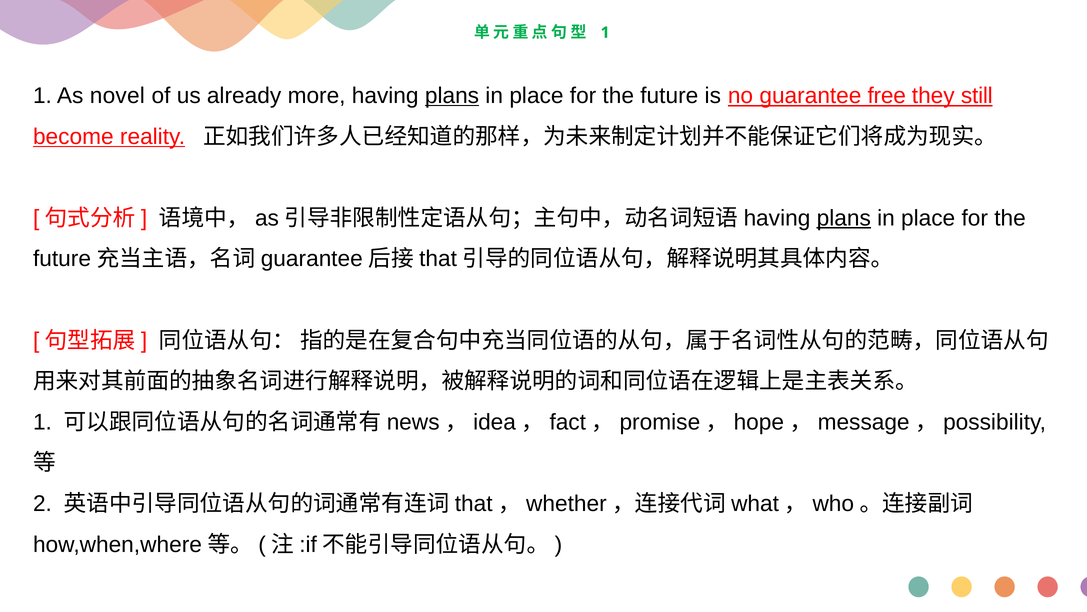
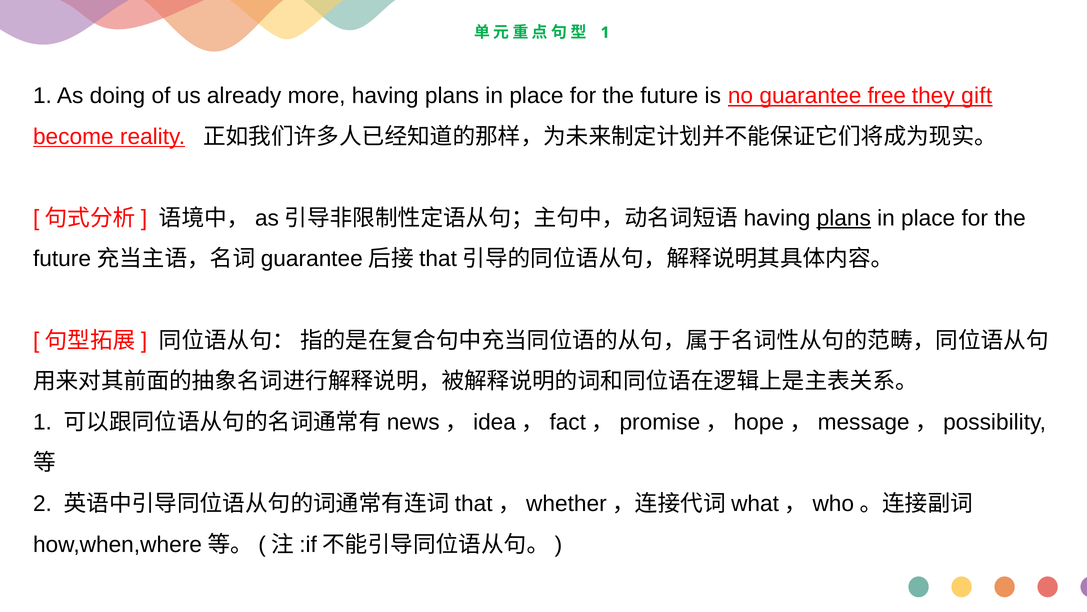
novel: novel -> doing
plans at (452, 96) underline: present -> none
still: still -> gift
